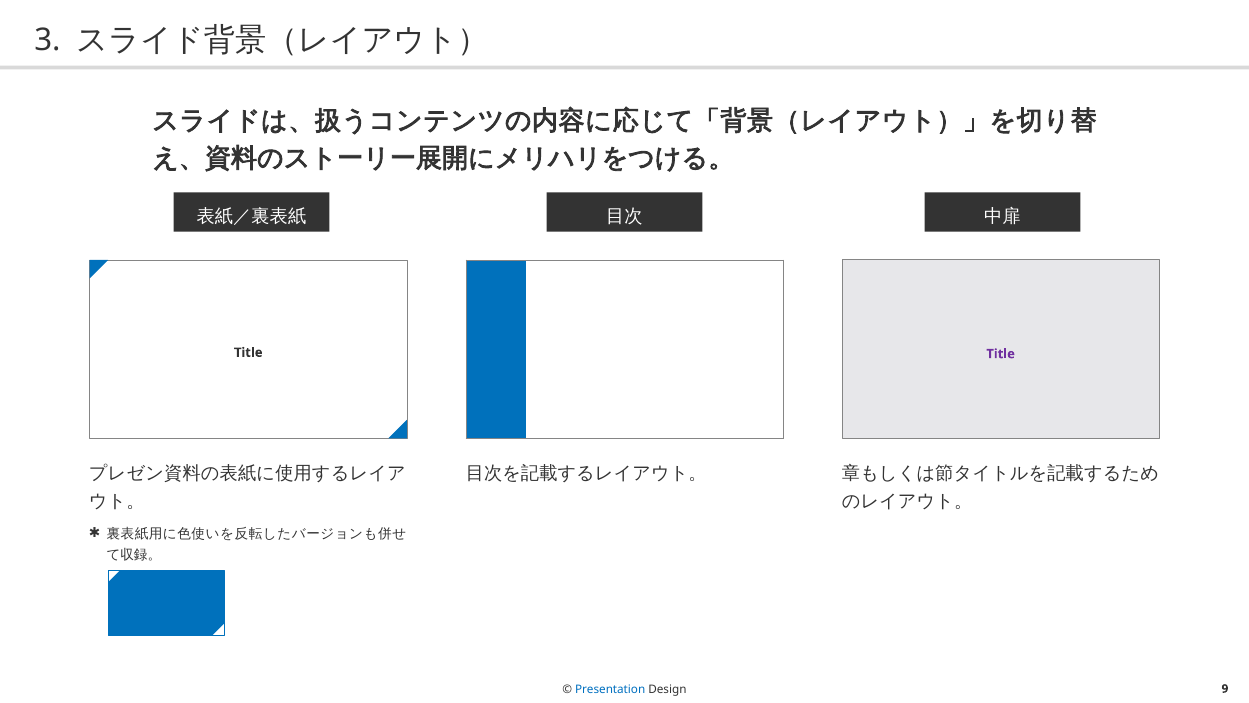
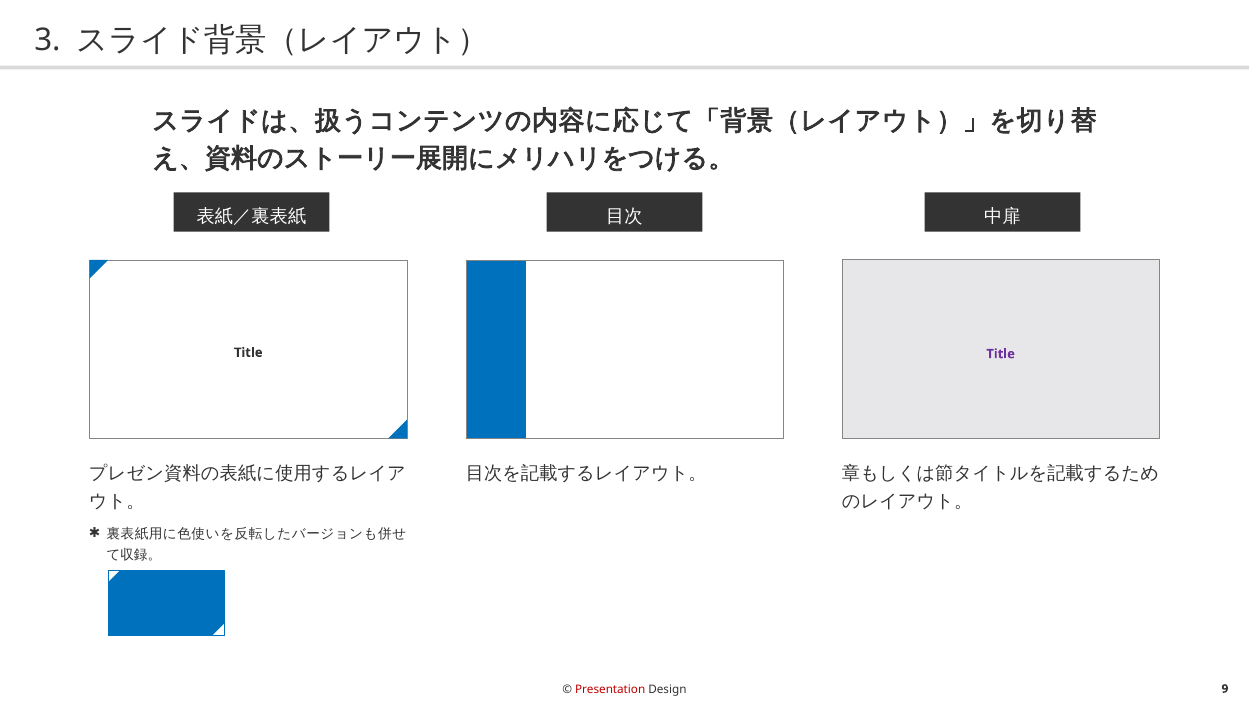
Presentation colour: blue -> red
